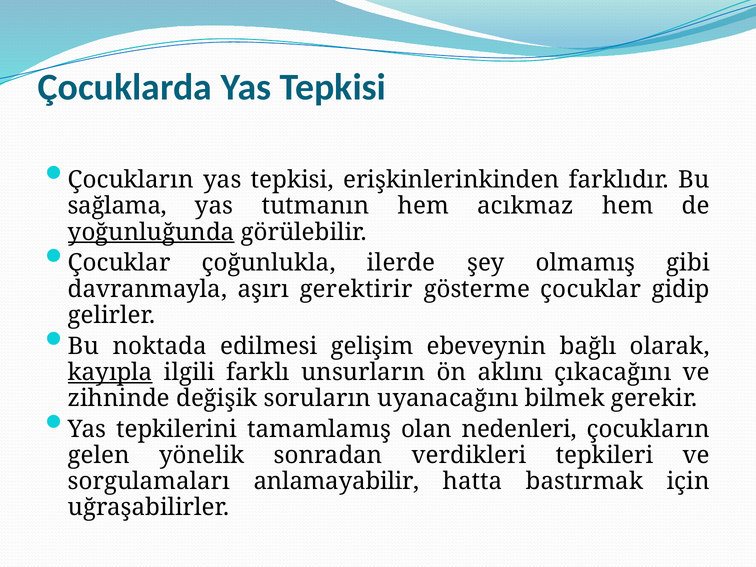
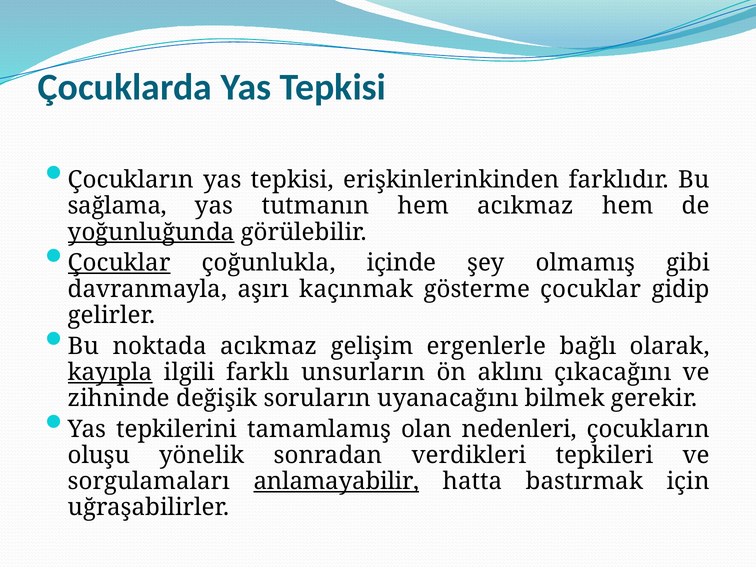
Çocuklar at (119, 263) underline: none -> present
ilerde: ilerde -> içinde
gerektirir: gerektirir -> kaçınmak
noktada edilmesi: edilmesi -> acıkmaz
ebeveynin: ebeveynin -> ergenlerle
gelen: gelen -> oluşu
anlamayabilir underline: none -> present
